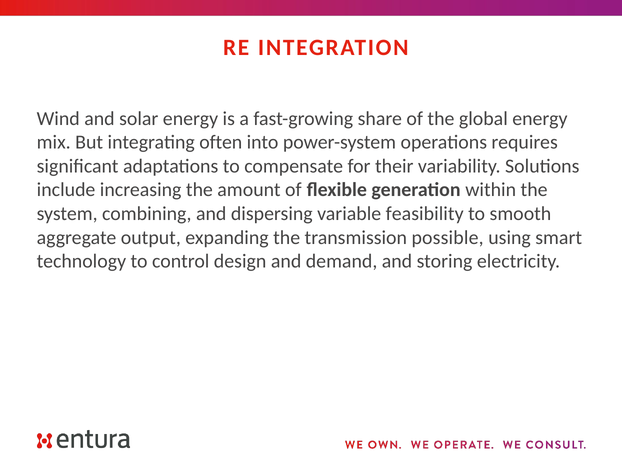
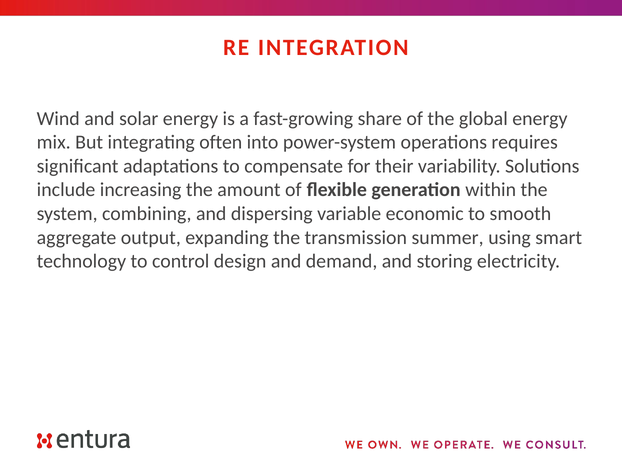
feasibility: feasibility -> economic
possible: possible -> summer
